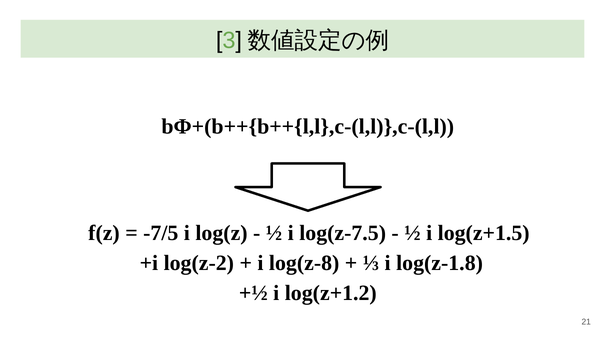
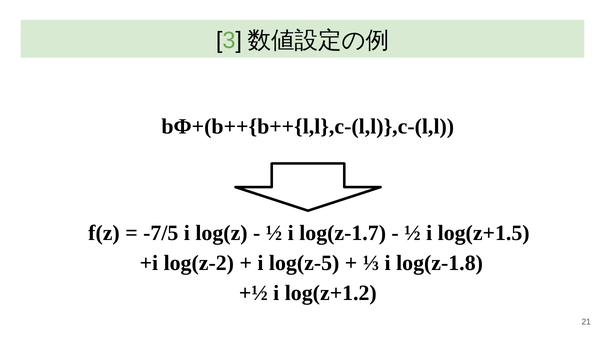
log(z-7.5: log(z-7.5 -> log(z-1.7
log(z-8: log(z-8 -> log(z-5
